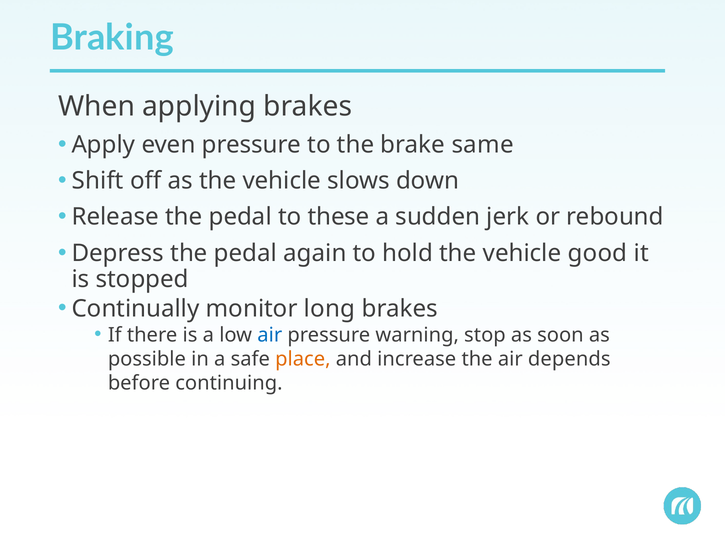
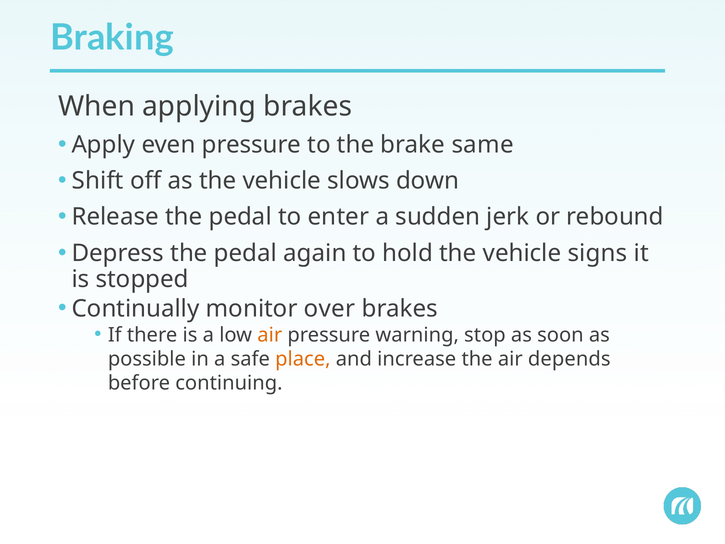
these: these -> enter
good: good -> signs
long: long -> over
air at (270, 335) colour: blue -> orange
